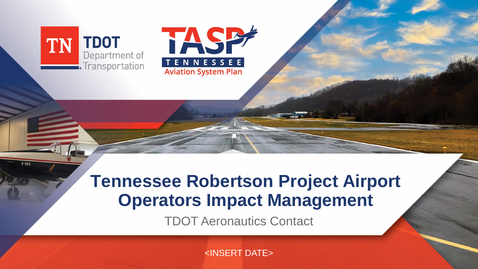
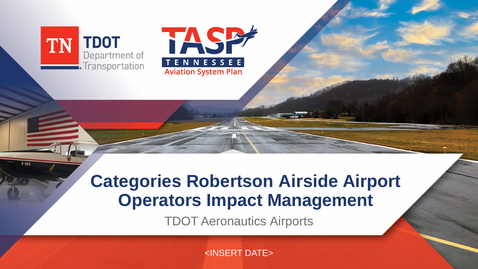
Tennessee: Tennessee -> Categories
Project: Project -> Airside
Contact: Contact -> Airports
